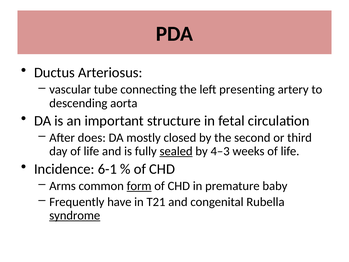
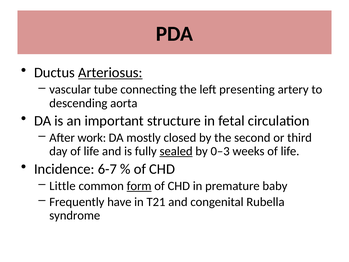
Arteriosus underline: none -> present
does: does -> work
4–3: 4–3 -> 0–3
6-1: 6-1 -> 6-7
Arms: Arms -> Little
syndrome underline: present -> none
